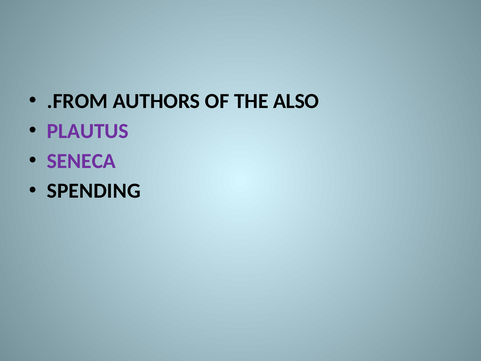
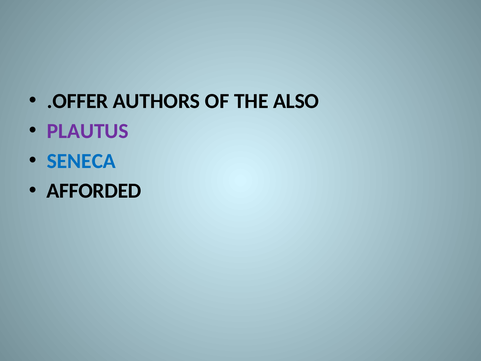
.FROM: .FROM -> .OFFER
SENECA colour: purple -> blue
SPENDING: SPENDING -> AFFORDED
